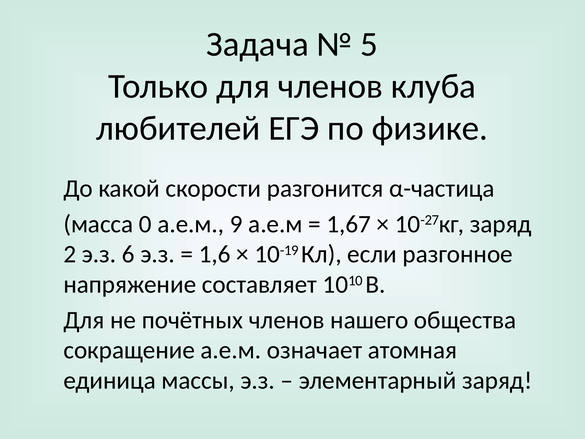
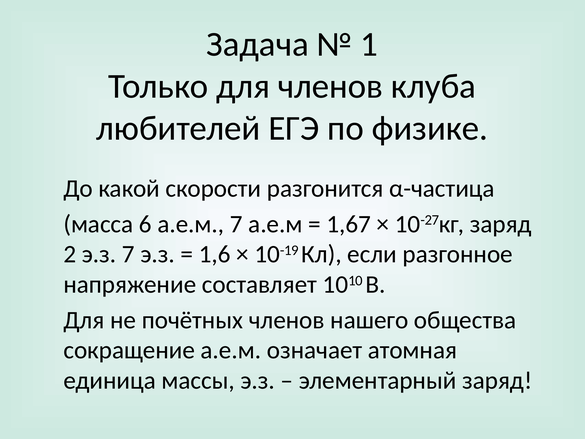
5: 5 -> 1
0: 0 -> 6
а.е.м 9: 9 -> 7
э.з 6: 6 -> 7
